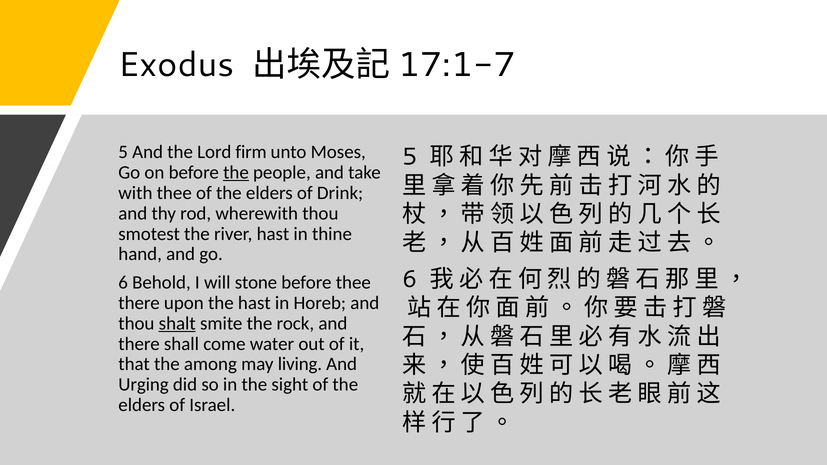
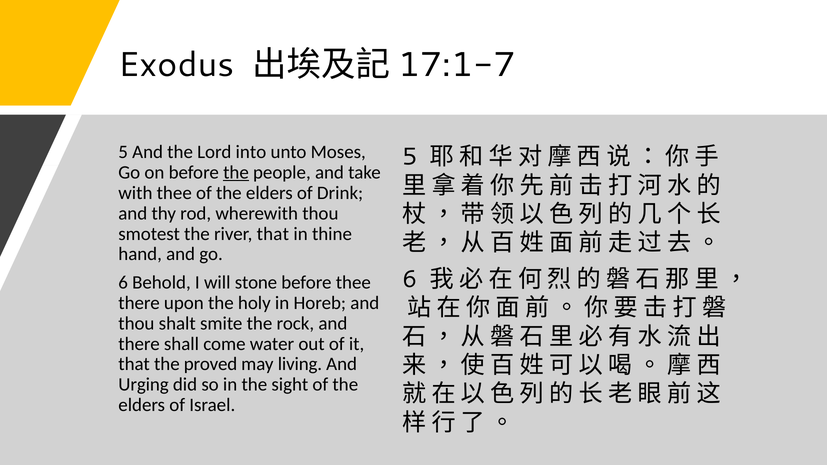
firm: firm -> into
river hast: hast -> that
the hast: hast -> holy
shalt underline: present -> none
among: among -> proved
